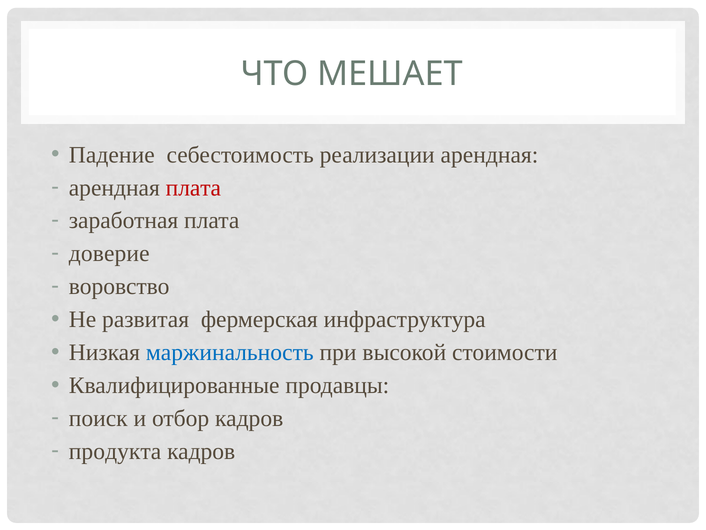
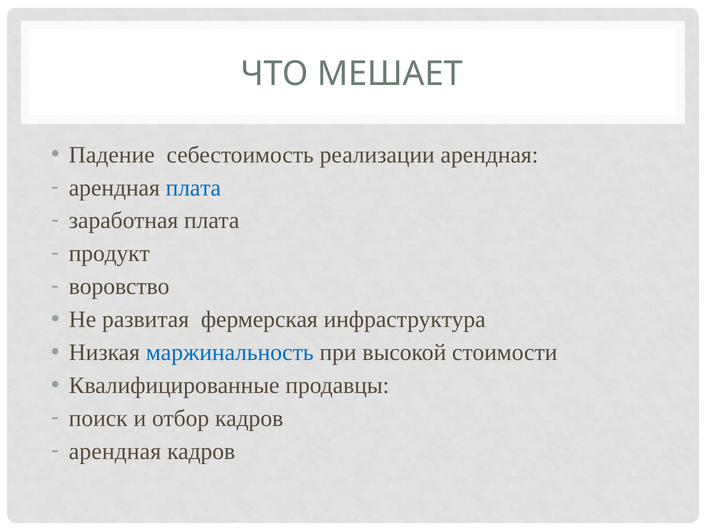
плата at (193, 188) colour: red -> blue
доверие: доверие -> продукт
продукта at (115, 451): продукта -> арендная
